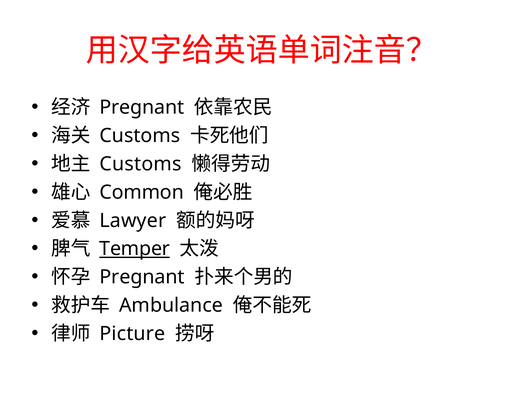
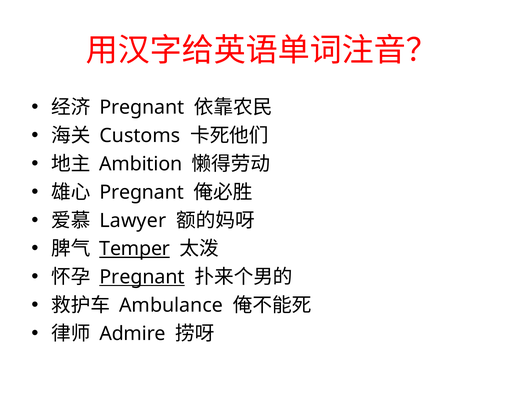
Customs at (141, 164): Customs -> Ambition
Common at (142, 192): Common -> Pregnant
Pregnant at (142, 277) underline: none -> present
Picture: Picture -> Admire
